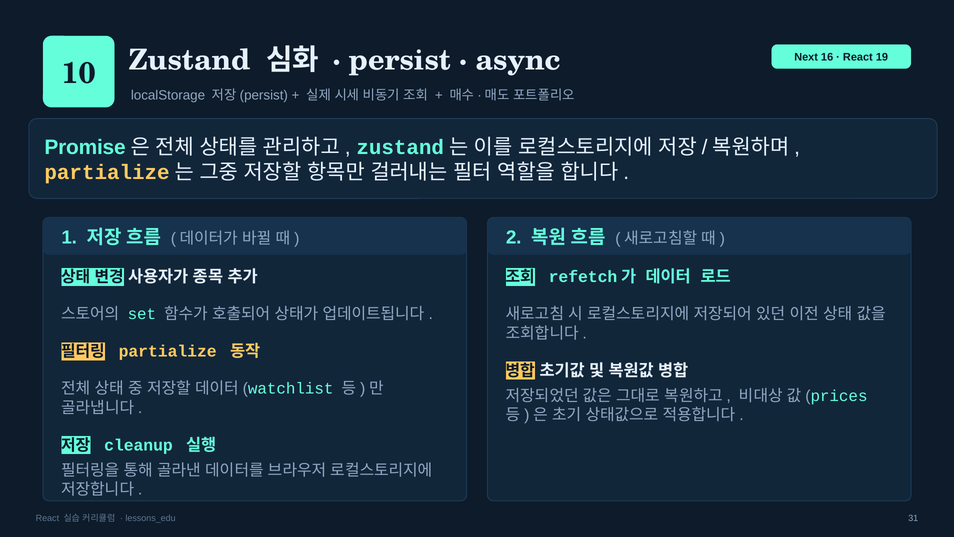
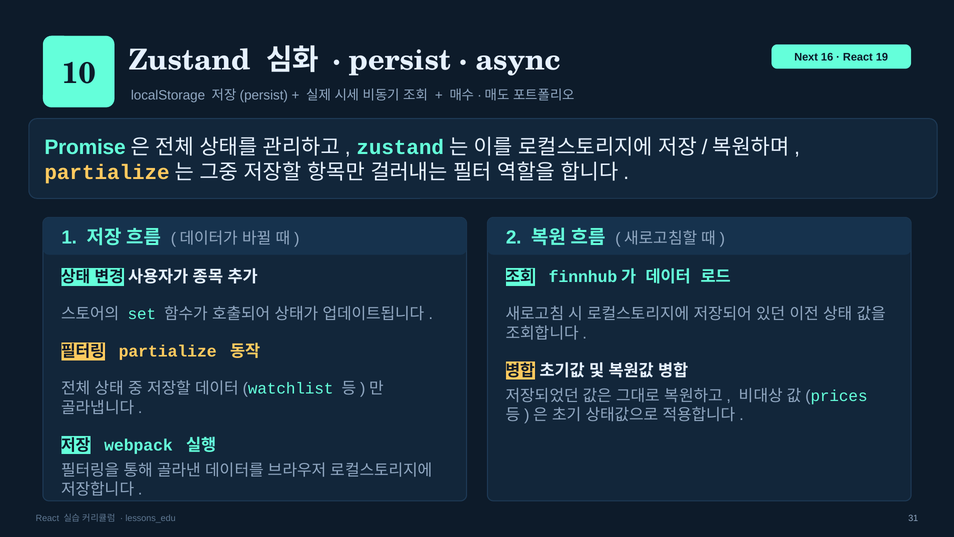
refetch: refetch -> finnhub
cleanup: cleanup -> webpack
